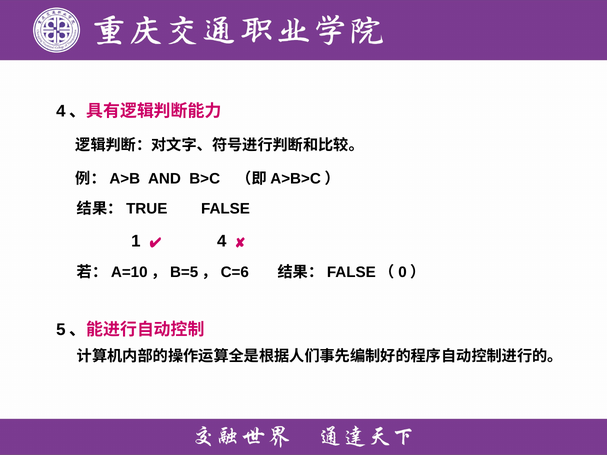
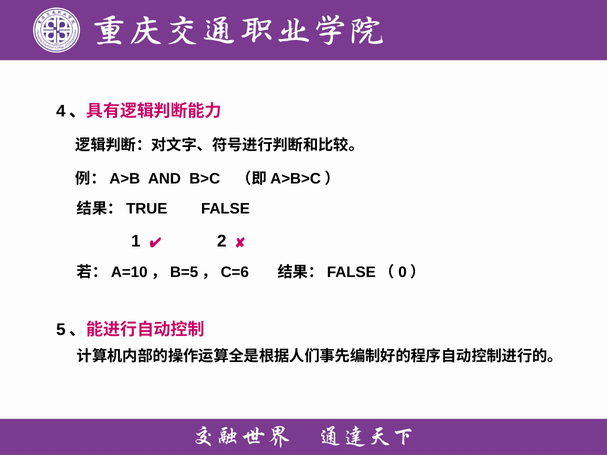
4: 4 -> 2
